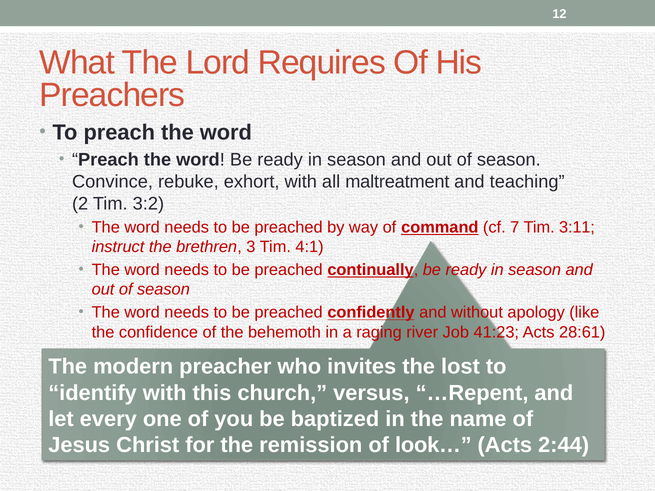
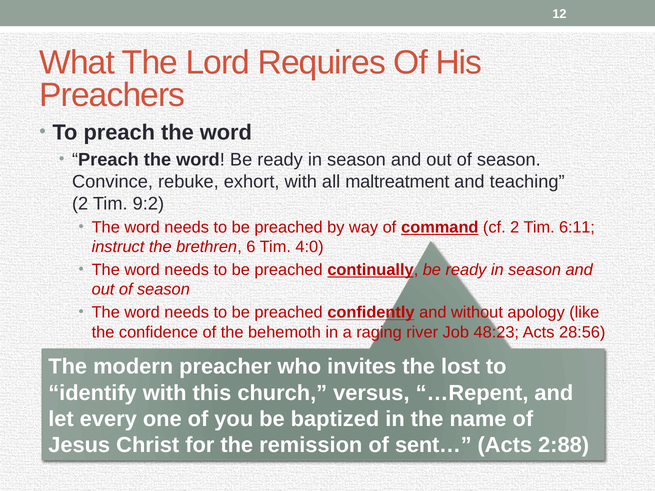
3:2: 3:2 -> 9:2
cf 7: 7 -> 2
3:11: 3:11 -> 6:11
3: 3 -> 6
4:1: 4:1 -> 4:0
41:23: 41:23 -> 48:23
28:61: 28:61 -> 28:56
look…: look… -> sent…
2:44: 2:44 -> 2:88
